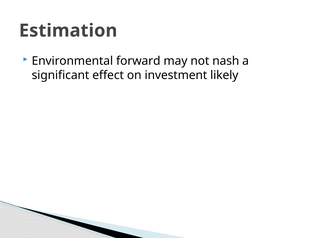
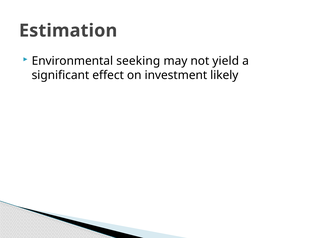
forward: forward -> seeking
nash: nash -> yield
